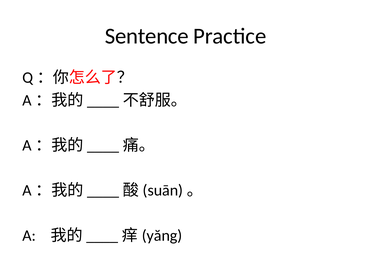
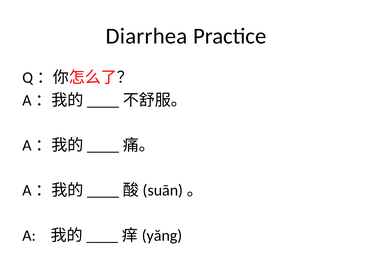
Sentence: Sentence -> Diarrhea
